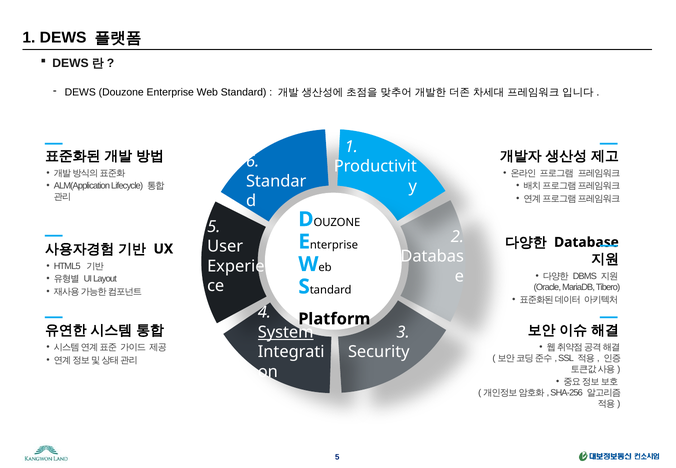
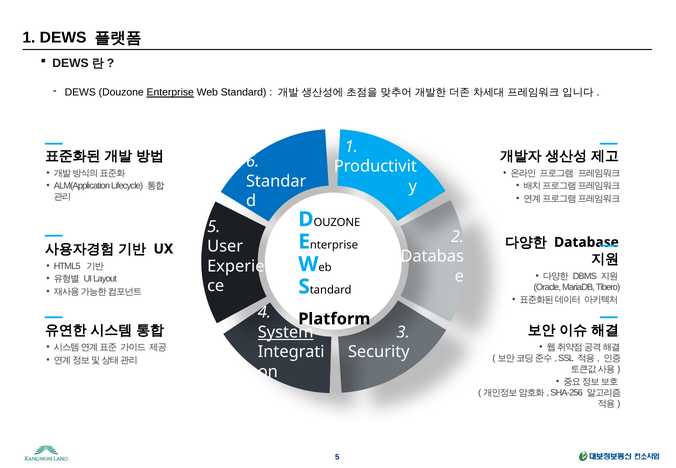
Enterprise underline: none -> present
